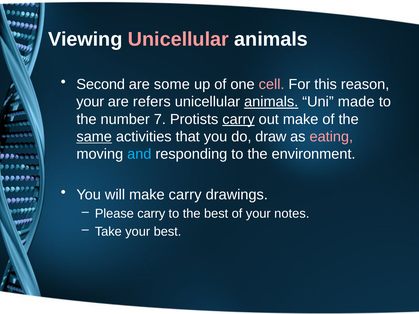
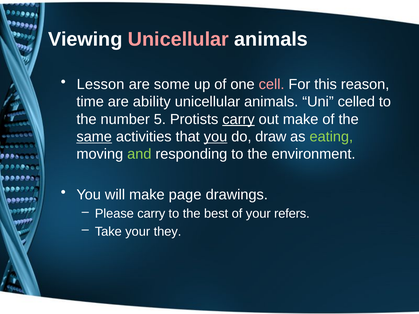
Second: Second -> Lesson
your at (90, 102): your -> time
refers: refers -> ability
animals at (271, 102) underline: present -> none
made: made -> celled
7: 7 -> 5
you at (216, 137) underline: none -> present
eating colour: pink -> light green
and colour: light blue -> light green
make carry: carry -> page
notes: notes -> refers
your best: best -> they
